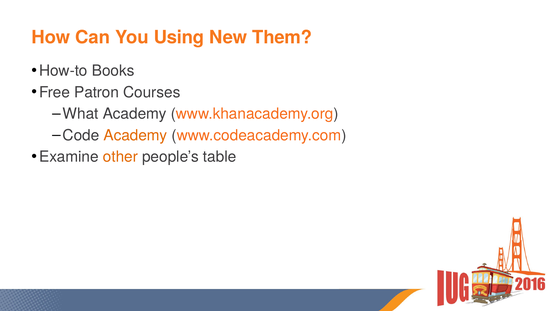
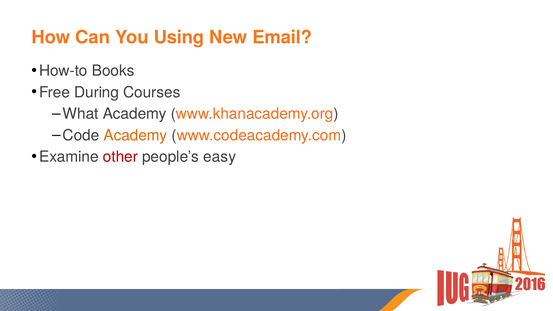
Them: Them -> Email
Patron: Patron -> During
other colour: orange -> red
table: table -> easy
